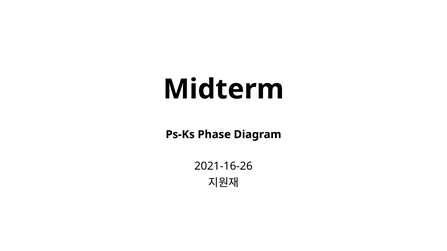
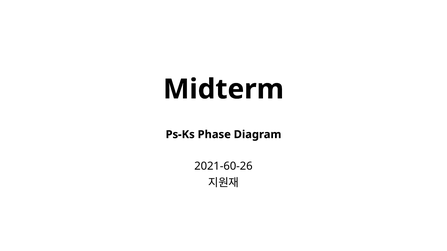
2021-16-26: 2021-16-26 -> 2021-60-26
